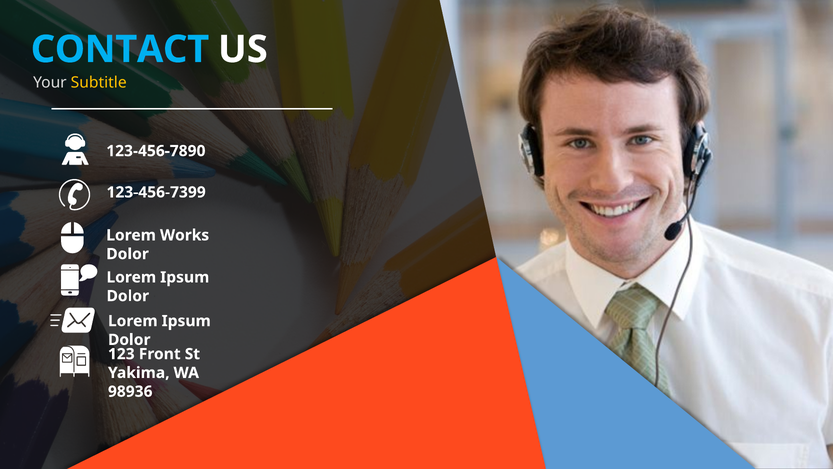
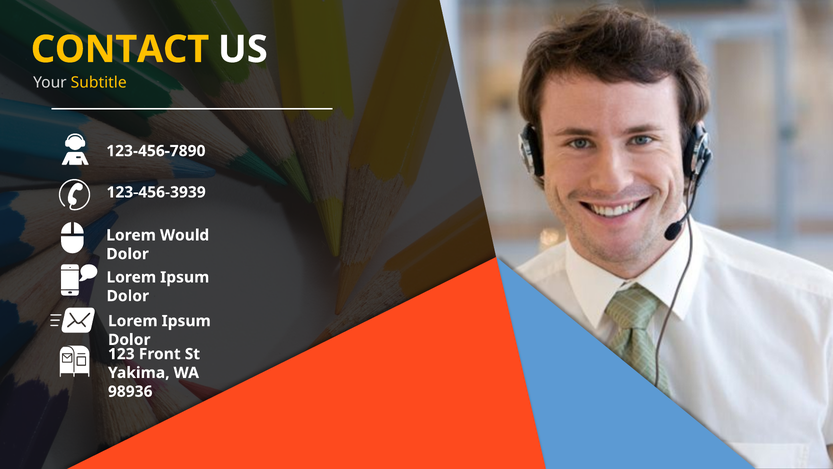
CONTACT colour: light blue -> yellow
123-456-7399: 123-456-7399 -> 123-456-3939
Works: Works -> Would
